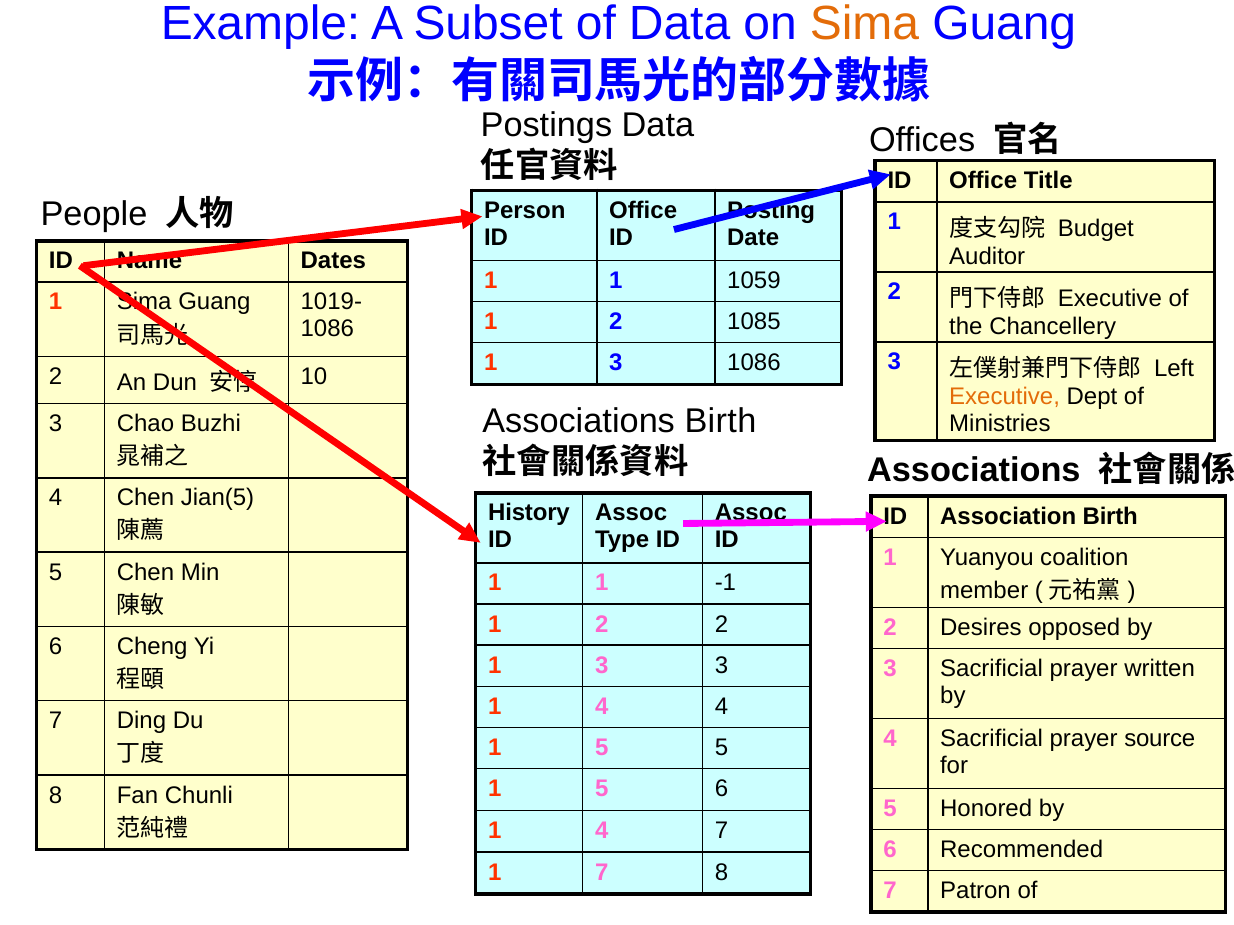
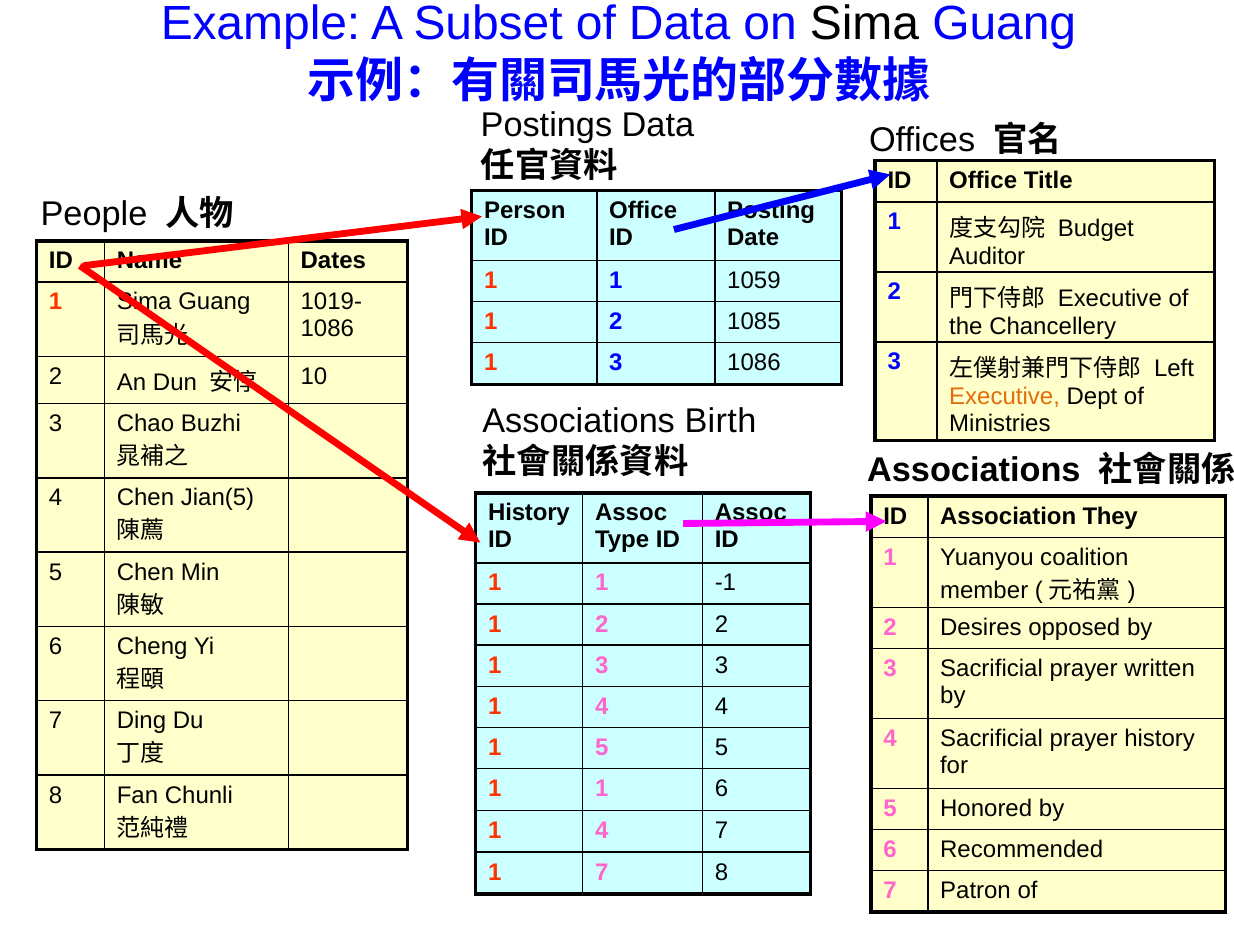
Sima at (865, 24) colour: orange -> black
Association Birth: Birth -> They
prayer source: source -> history
5 at (602, 789): 5 -> 1
